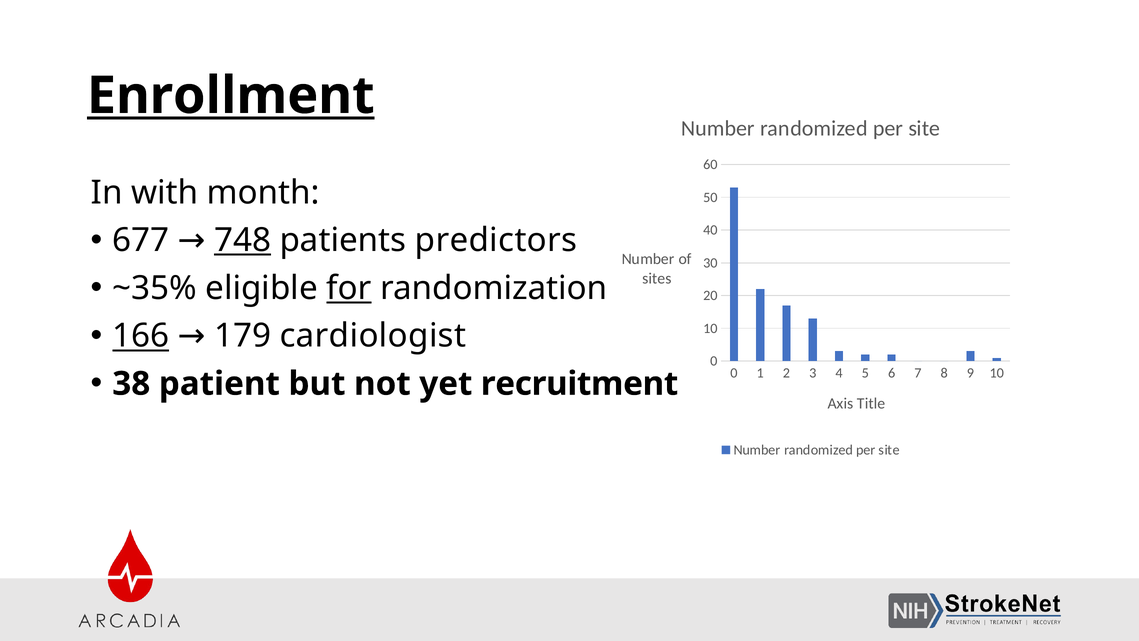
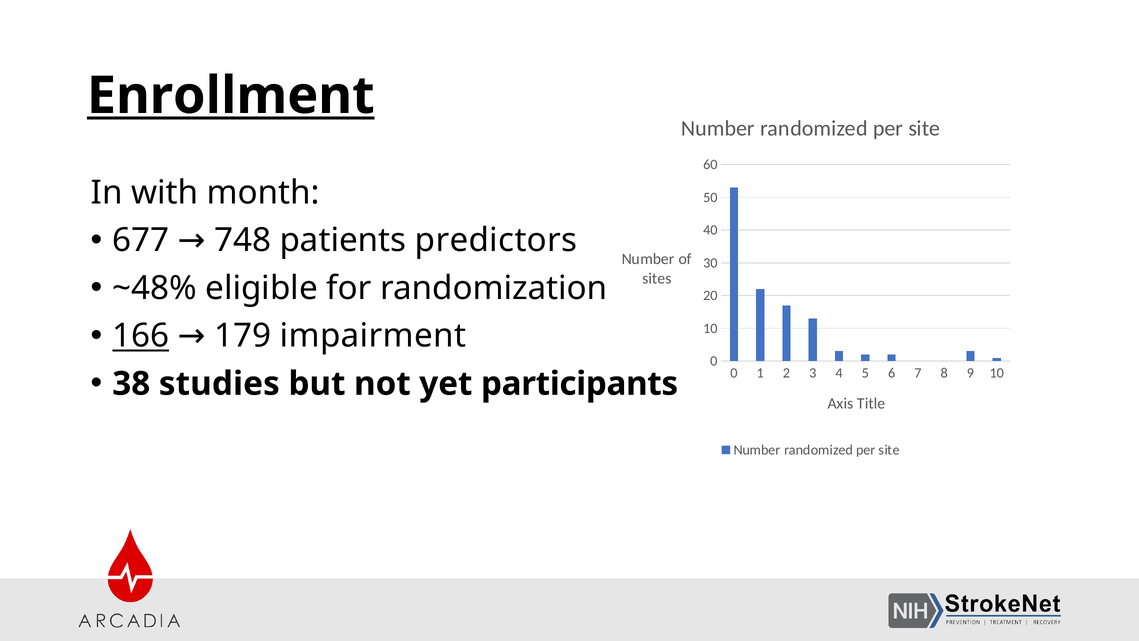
748 underline: present -> none
~35%: ~35% -> ~48%
for underline: present -> none
cardiologist: cardiologist -> impairment
patient: patient -> studies
recruitment: recruitment -> participants
